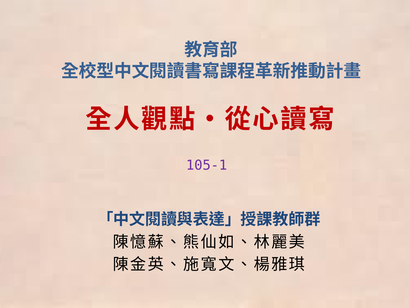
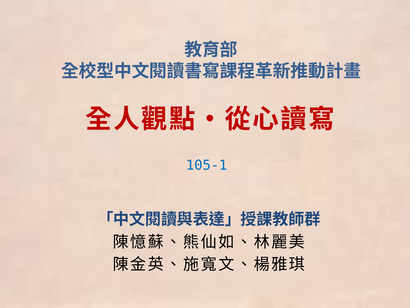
105-1 colour: purple -> blue
